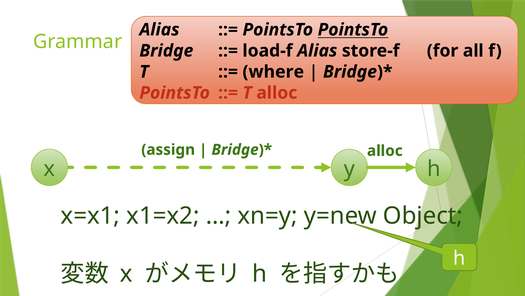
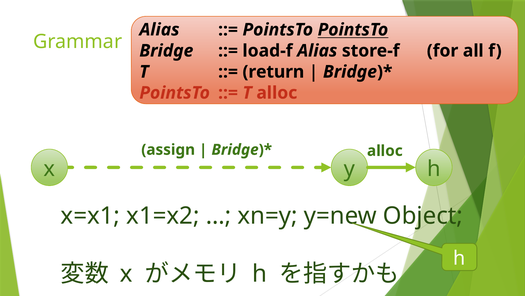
where: where -> return
